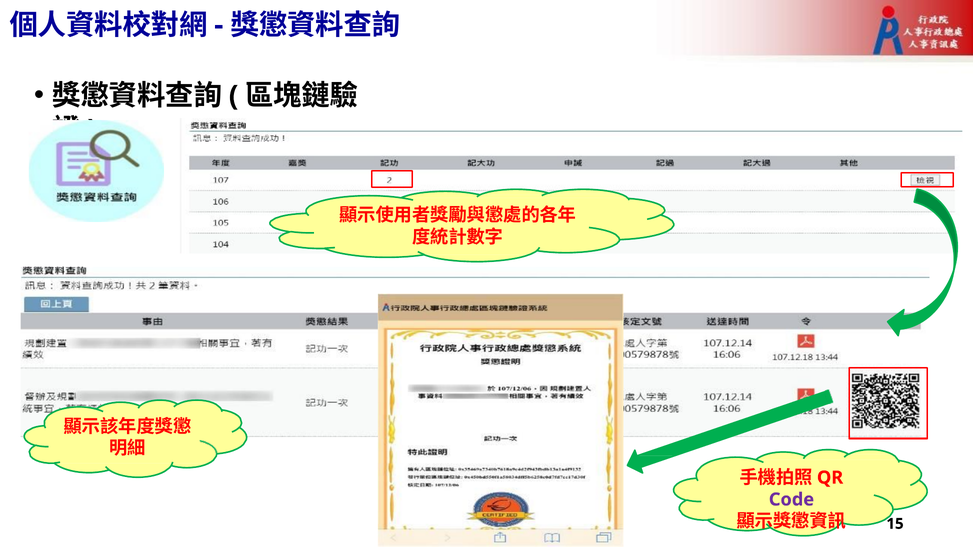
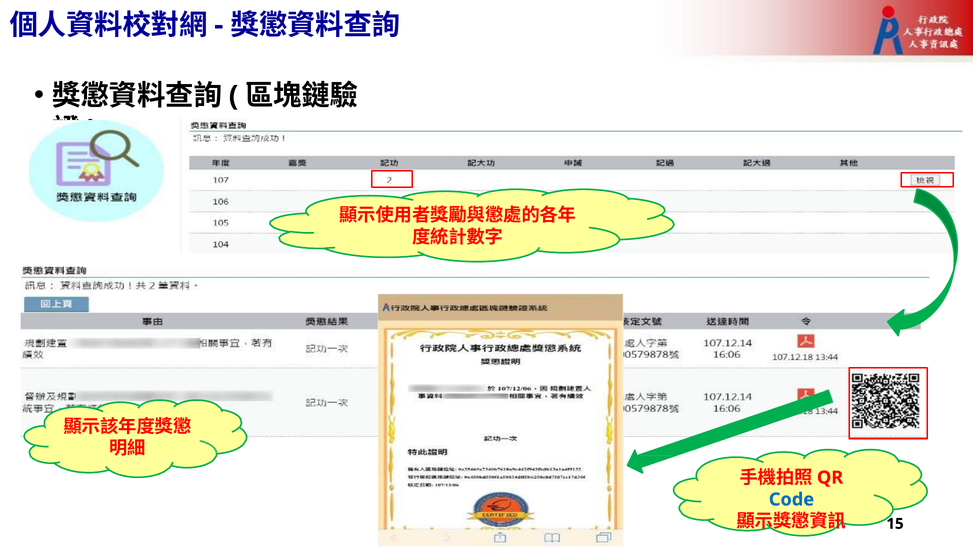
Code colour: purple -> blue
